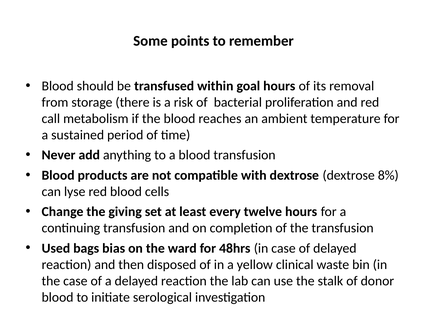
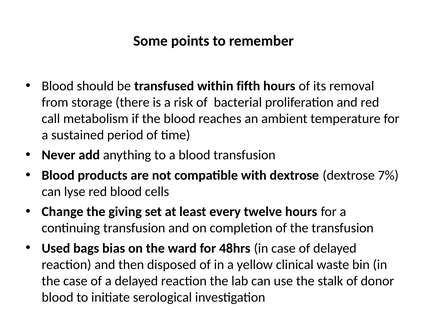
goal: goal -> fifth
8%: 8% -> 7%
